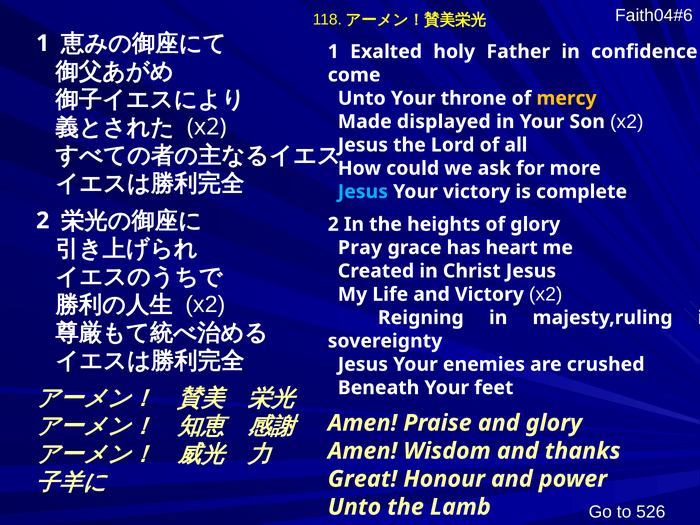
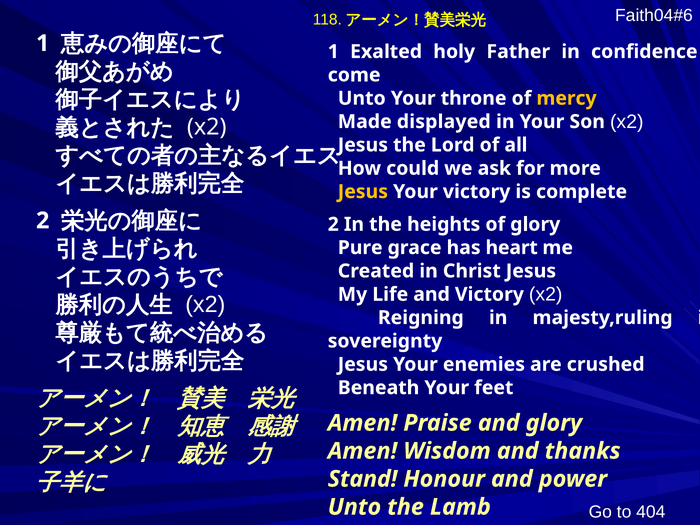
Jesus at (363, 192) colour: light blue -> yellow
Pray: Pray -> Pure
Great: Great -> Stand
526: 526 -> 404
